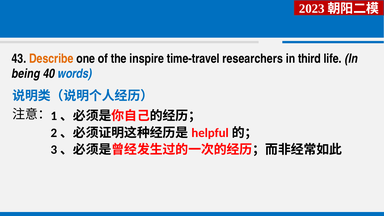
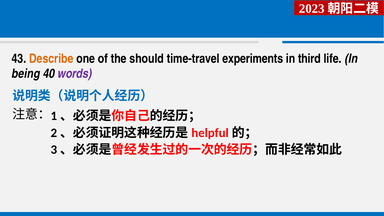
inspire: inspire -> should
researchers: researchers -> experiments
words colour: blue -> purple
